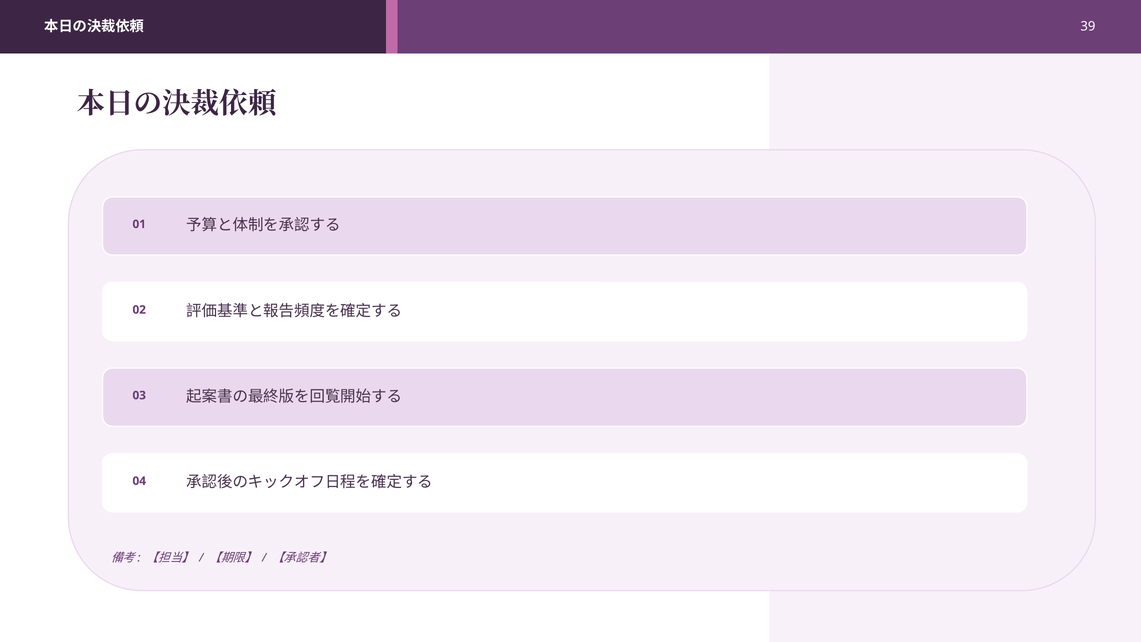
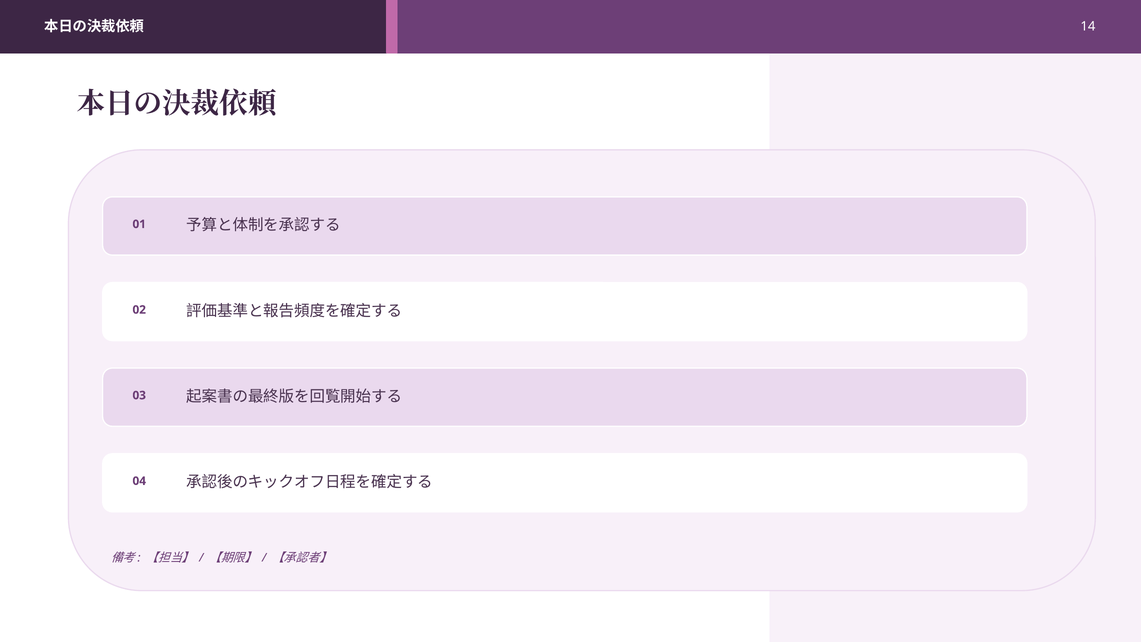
39: 39 -> 14
